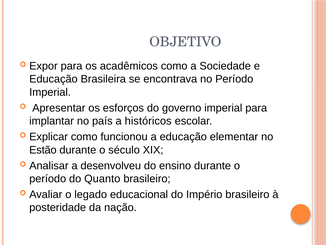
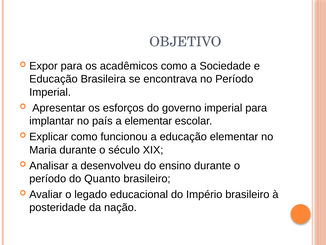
a históricos: históricos -> elementar
Estão: Estão -> Maria
